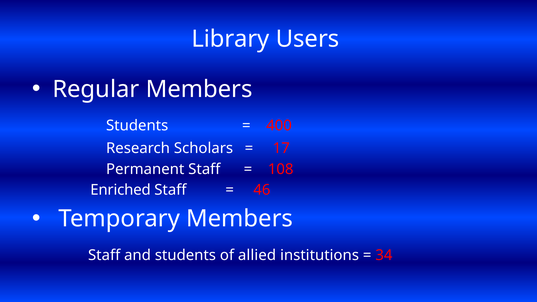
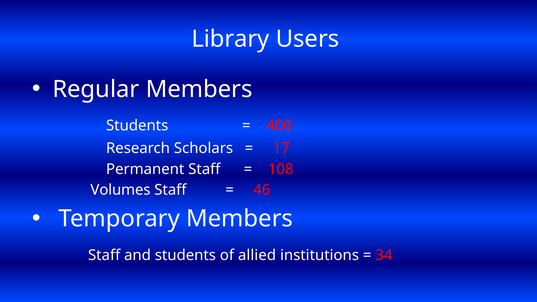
Enriched: Enriched -> Volumes
